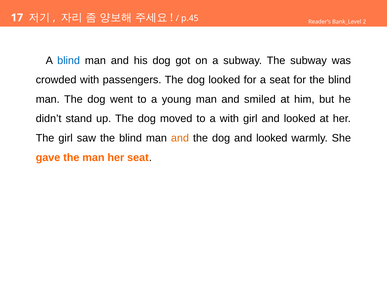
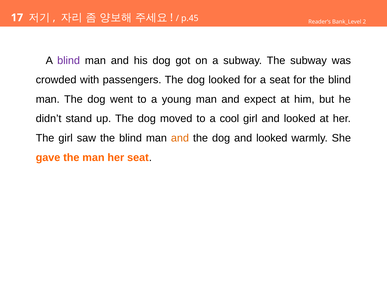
blind at (69, 60) colour: blue -> purple
smiled: smiled -> expect
a with: with -> cool
